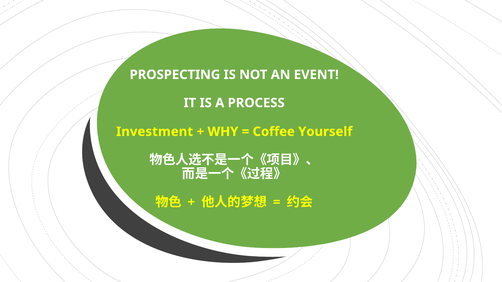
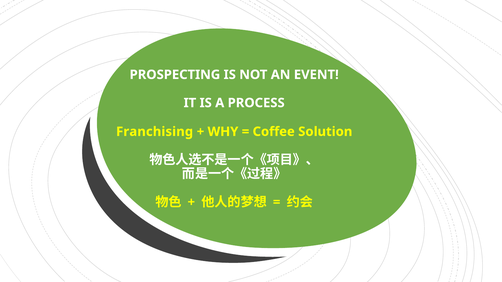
Investment: Investment -> Franchising
Yourself: Yourself -> Solution
